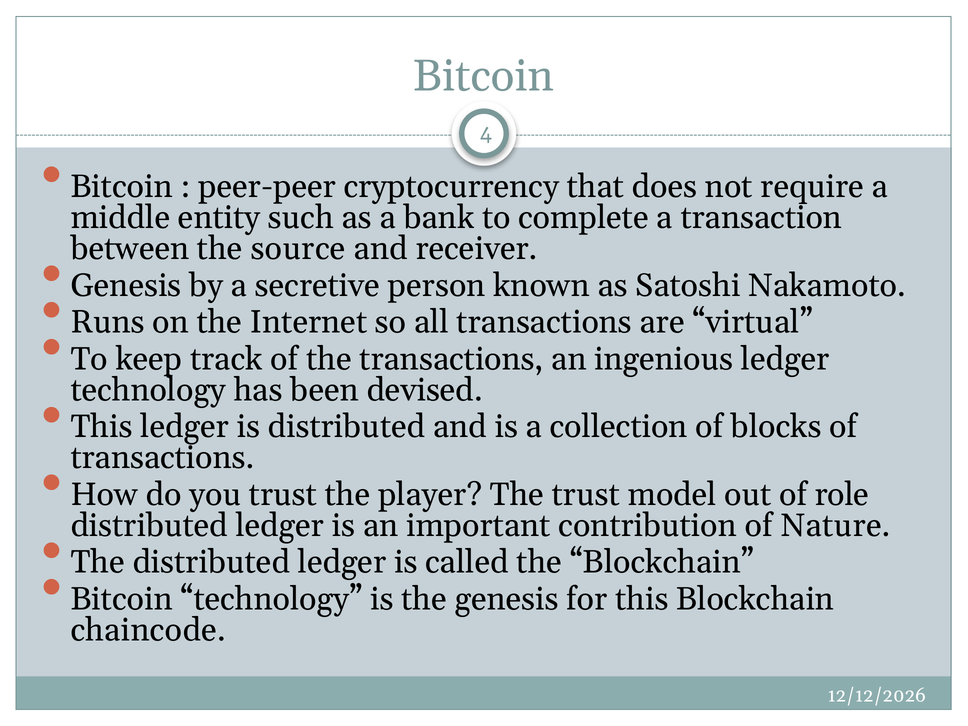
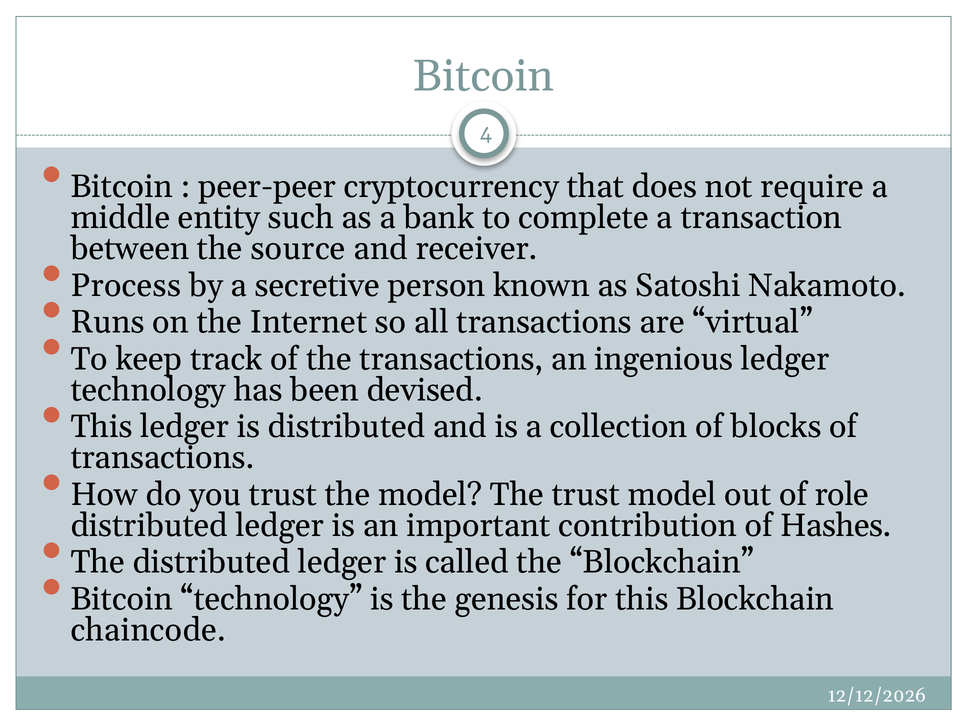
Genesis at (126, 286): Genesis -> Process
the player: player -> model
Nature: Nature -> Hashes
